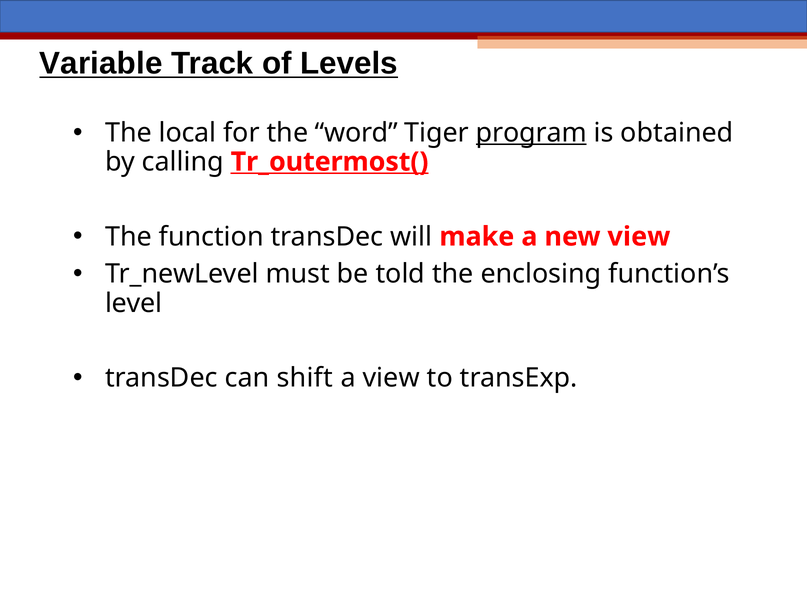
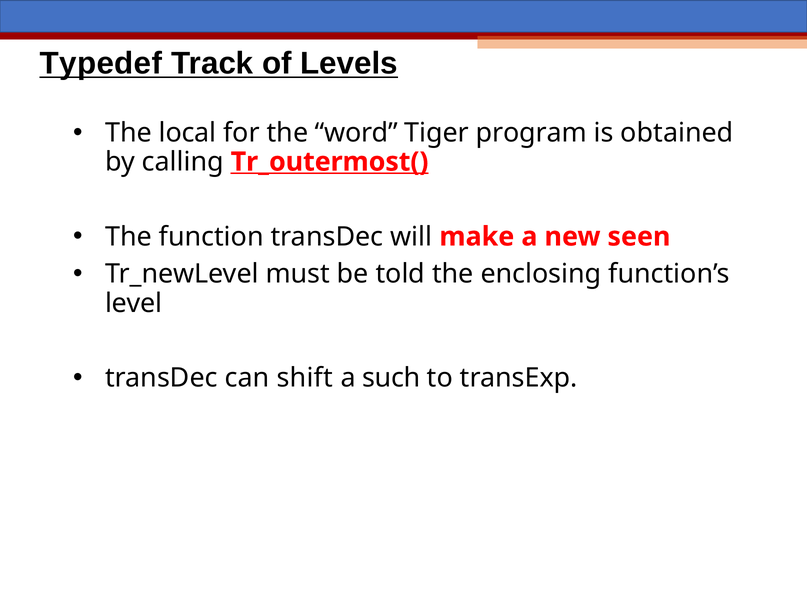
Variable: Variable -> Typedef
program underline: present -> none
new view: view -> seen
a view: view -> such
